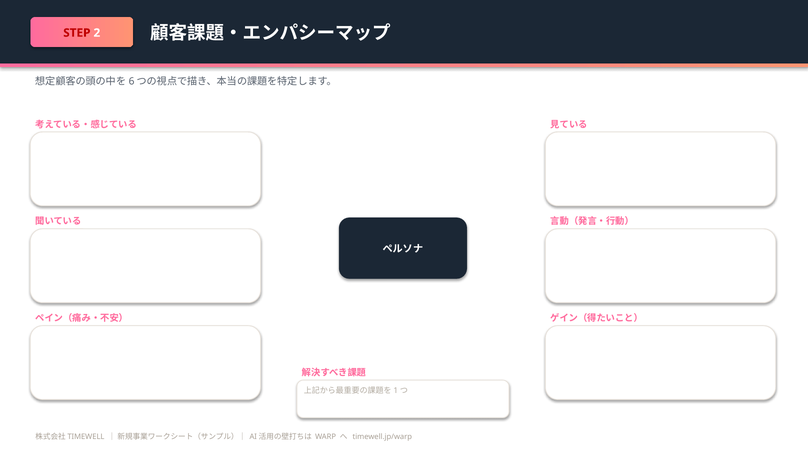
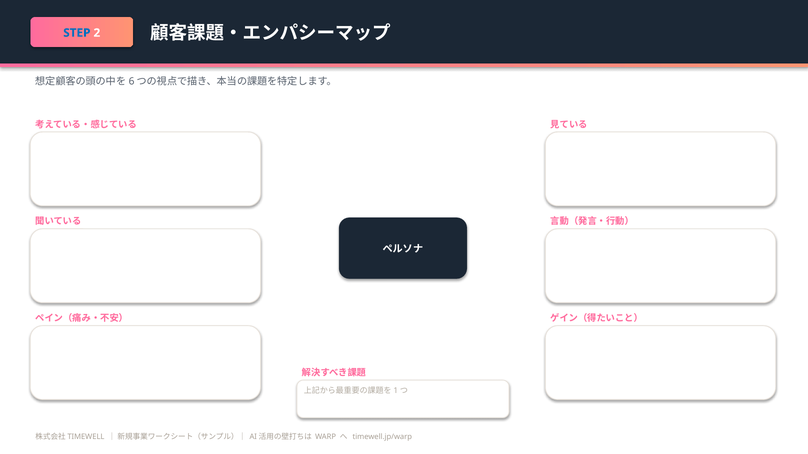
STEP colour: red -> blue
